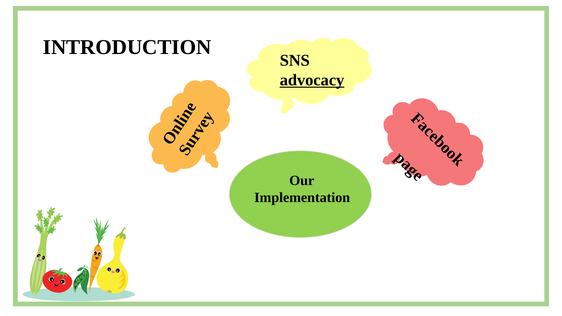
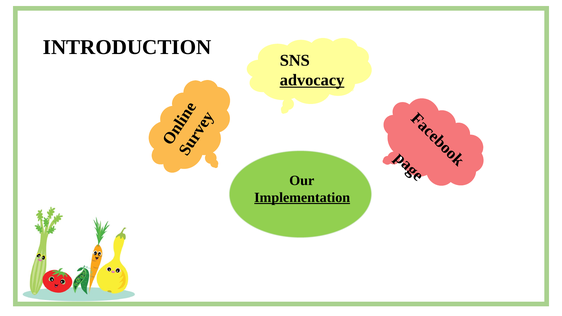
Implementation underline: none -> present
